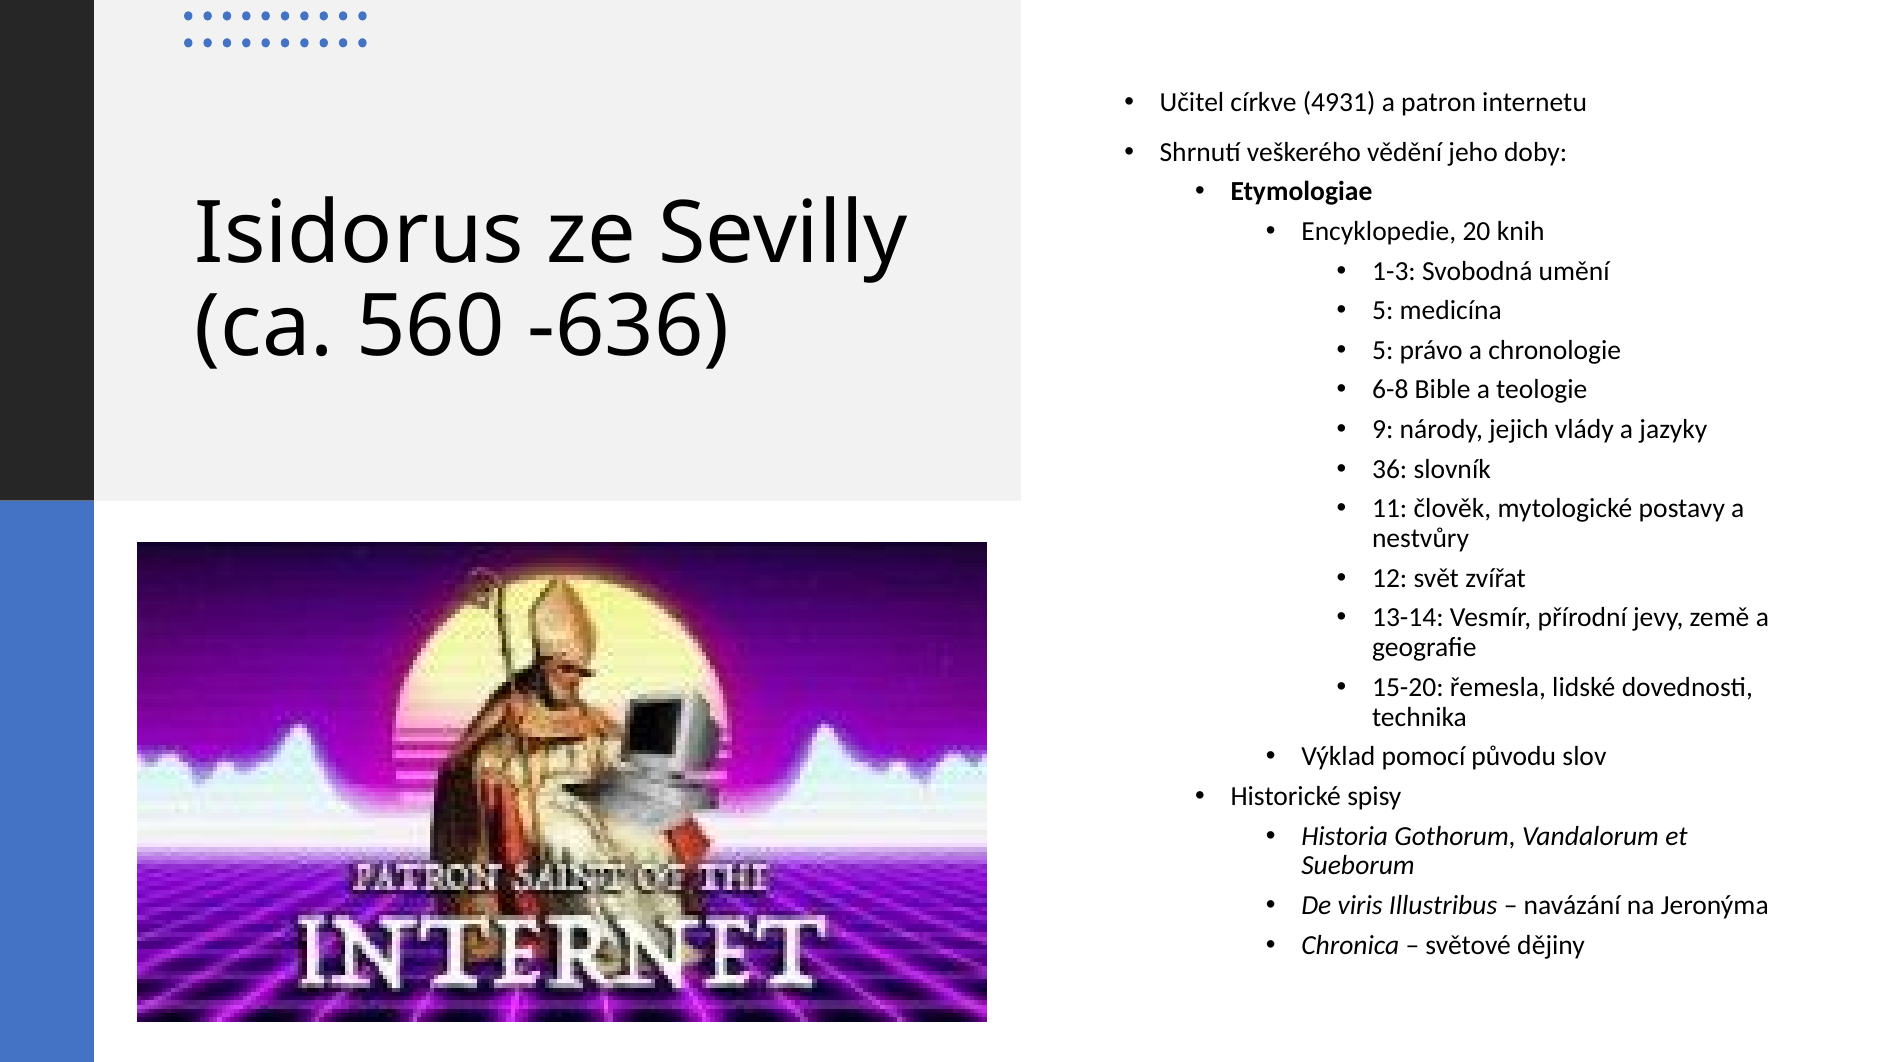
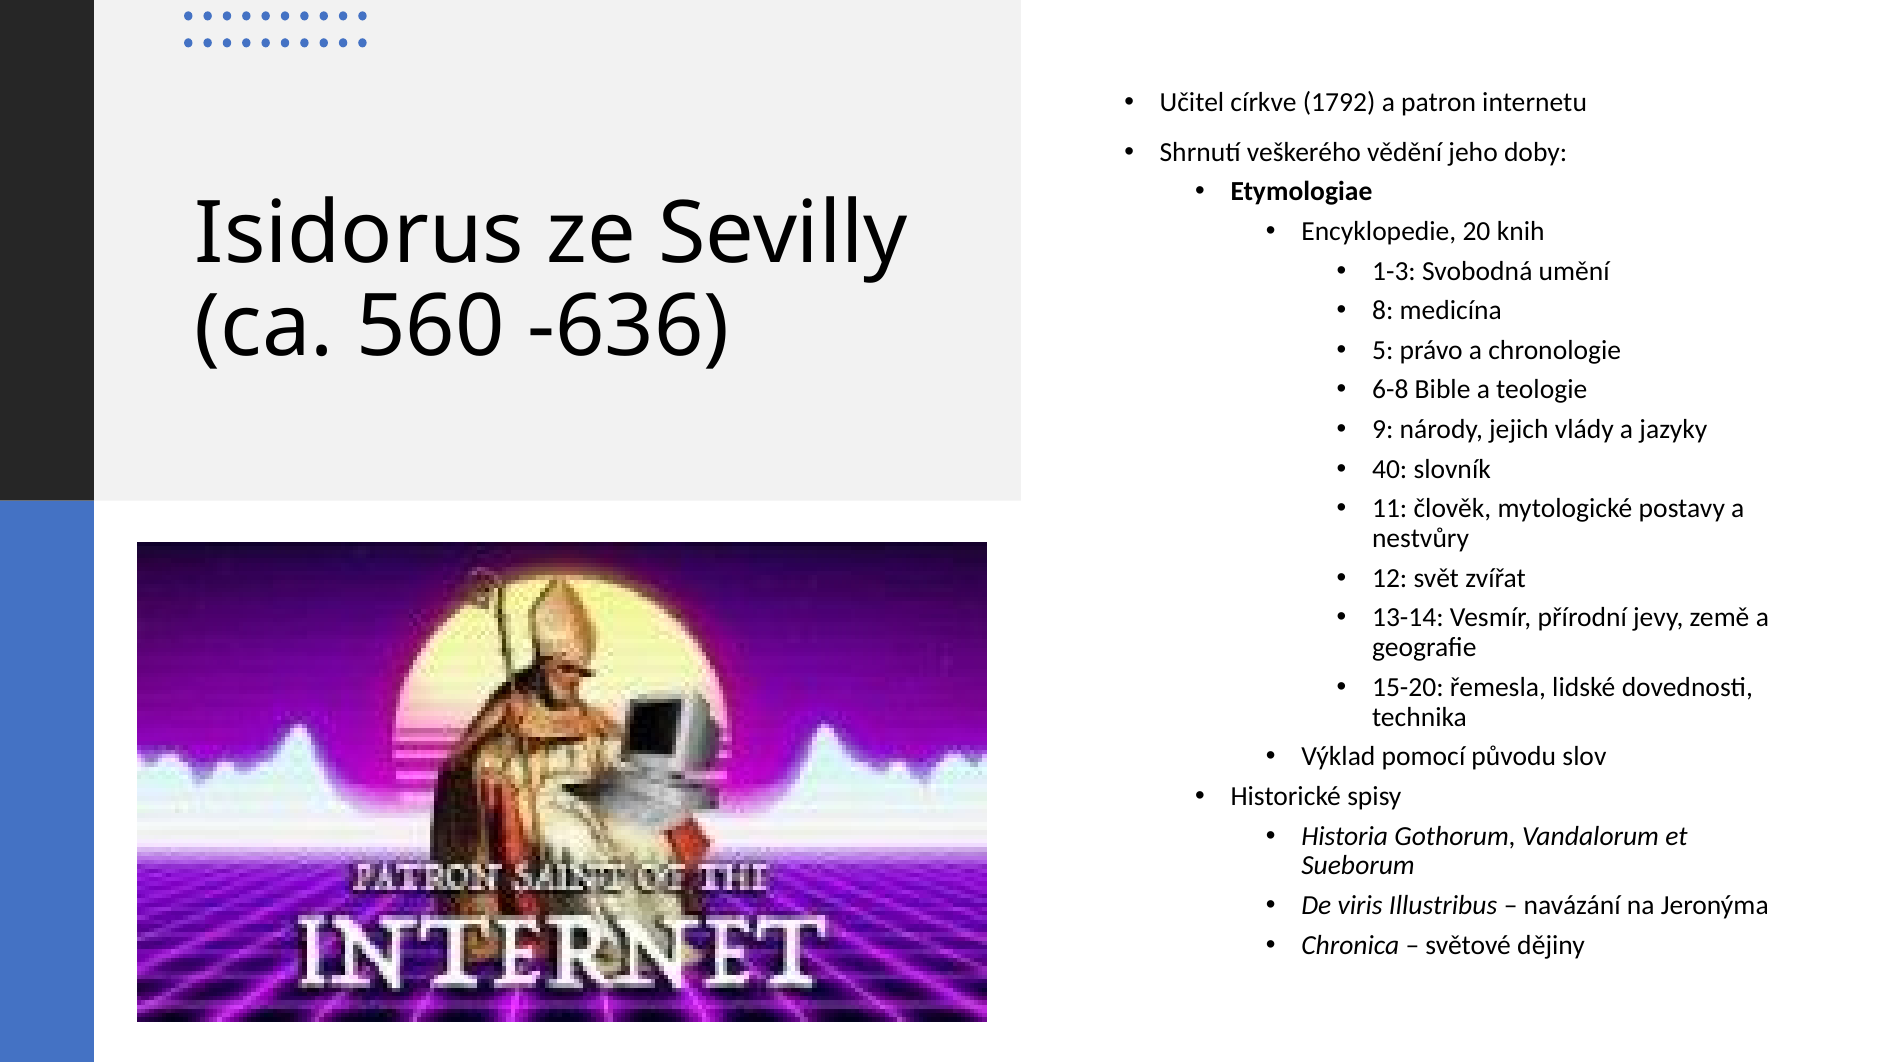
4931: 4931 -> 1792
5 at (1383, 311): 5 -> 8
36: 36 -> 40
